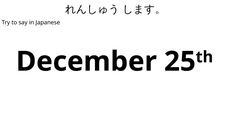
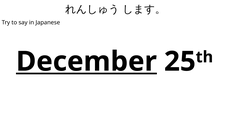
December underline: none -> present
